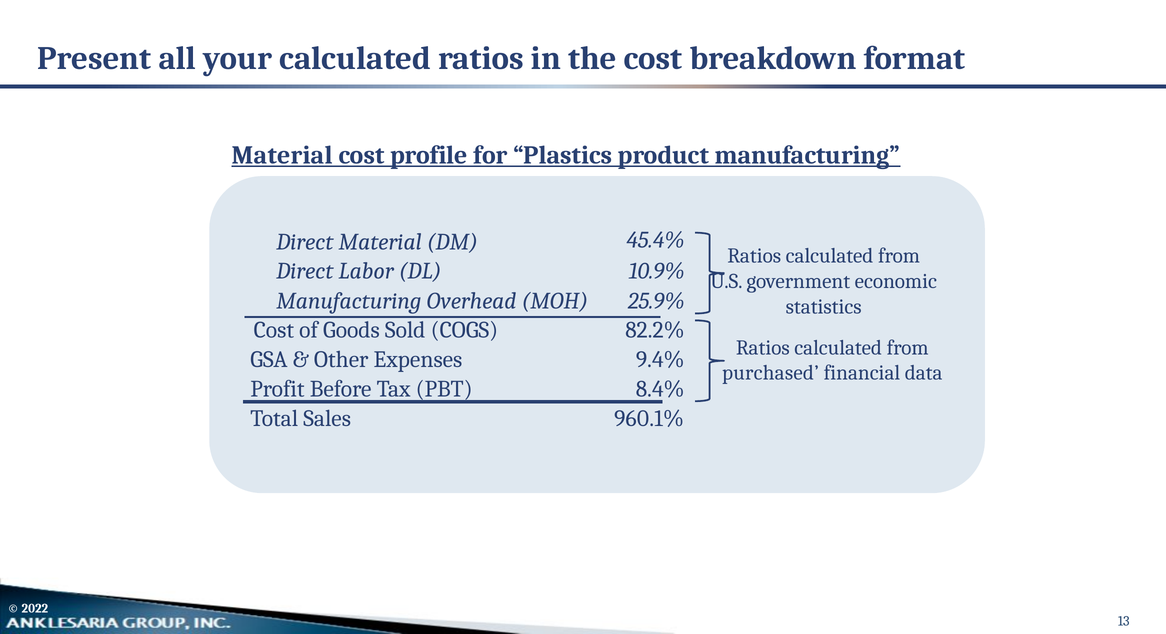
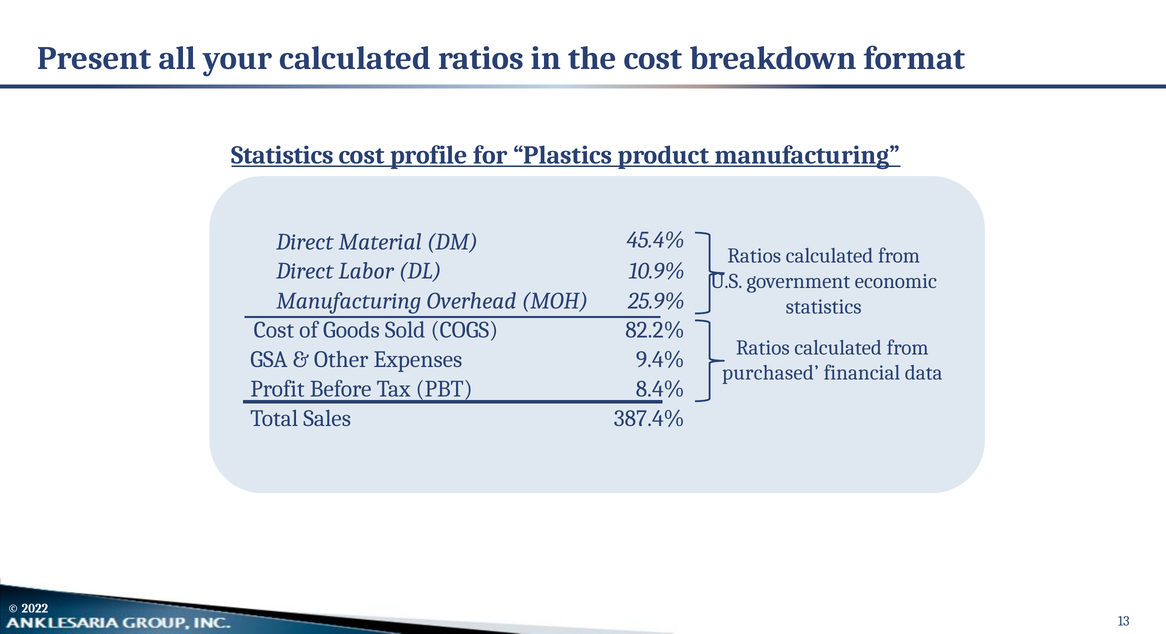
Material at (282, 155): Material -> Statistics
960.1%: 960.1% -> 387.4%
